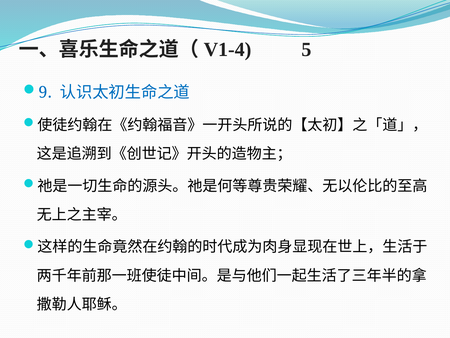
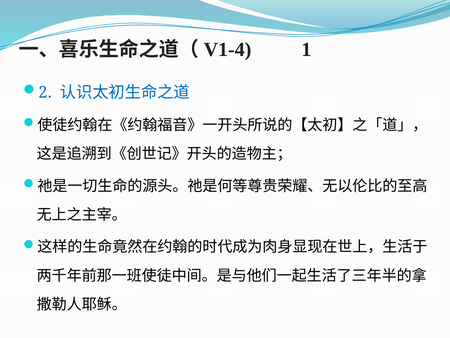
5: 5 -> 1
9: 9 -> 2
